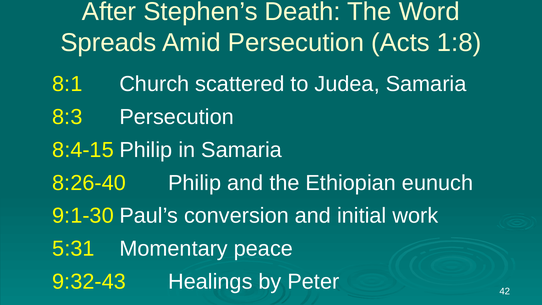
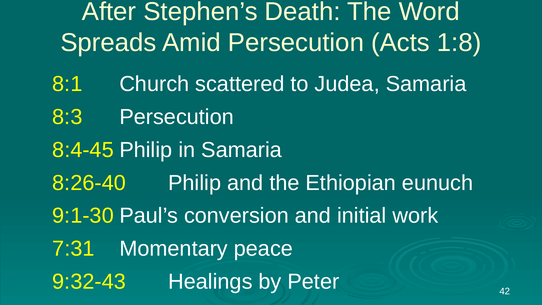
8:4-15: 8:4-15 -> 8:4-45
5:31: 5:31 -> 7:31
